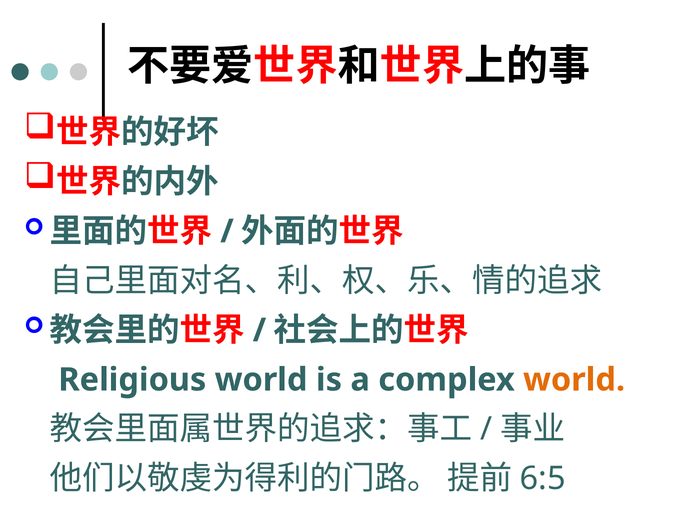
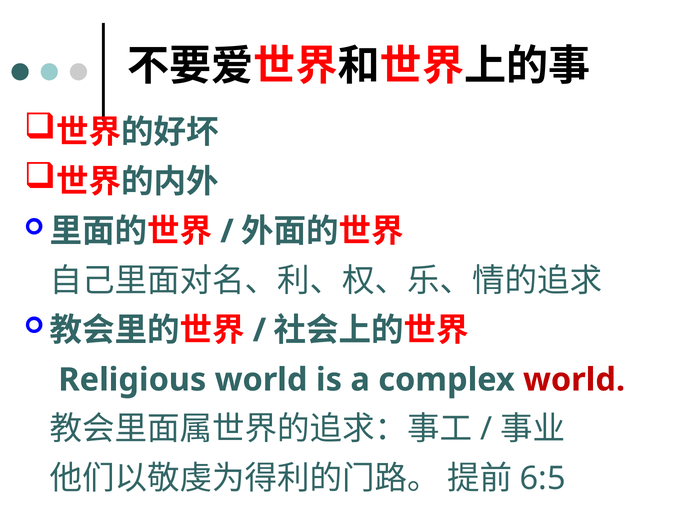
world at (574, 380) colour: orange -> red
